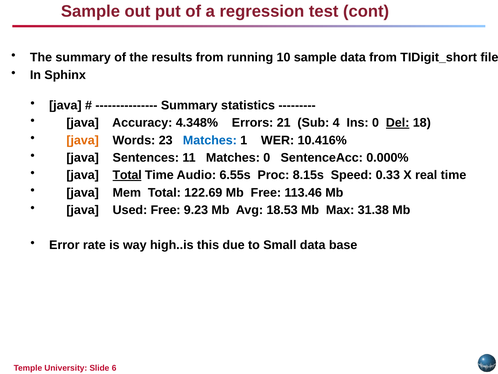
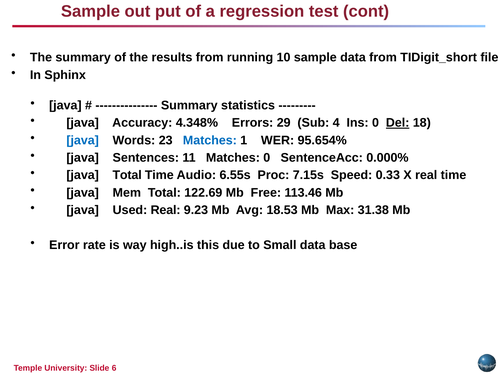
21: 21 -> 29
java at (83, 140) colour: orange -> blue
10.416%: 10.416% -> 95.654%
Total at (127, 175) underline: present -> none
8.15s: 8.15s -> 7.15s
Used Free: Free -> Real
